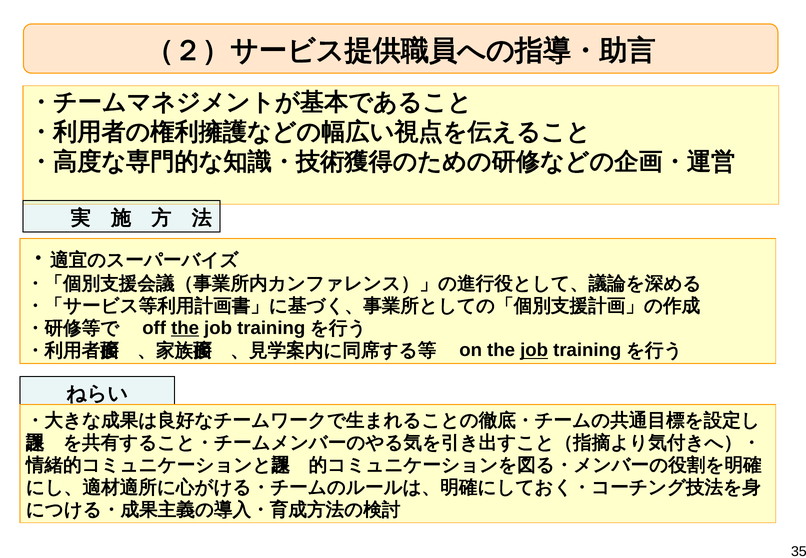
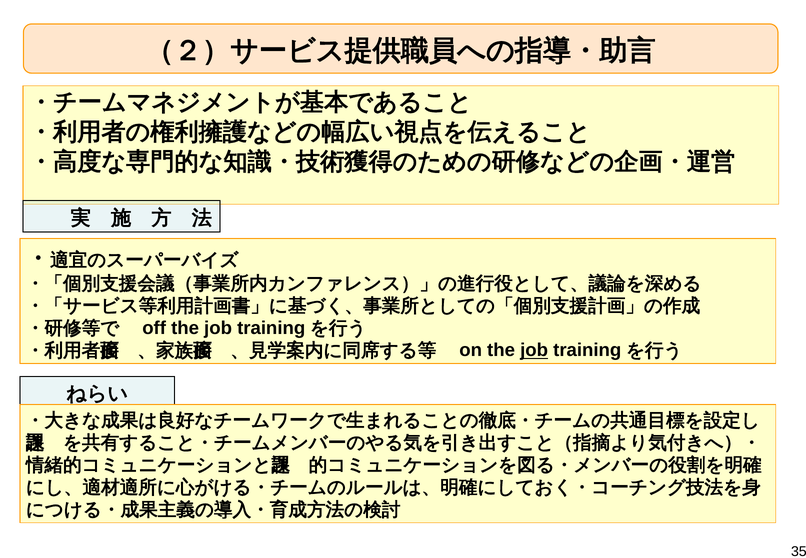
the at (185, 328) underline: present -> none
